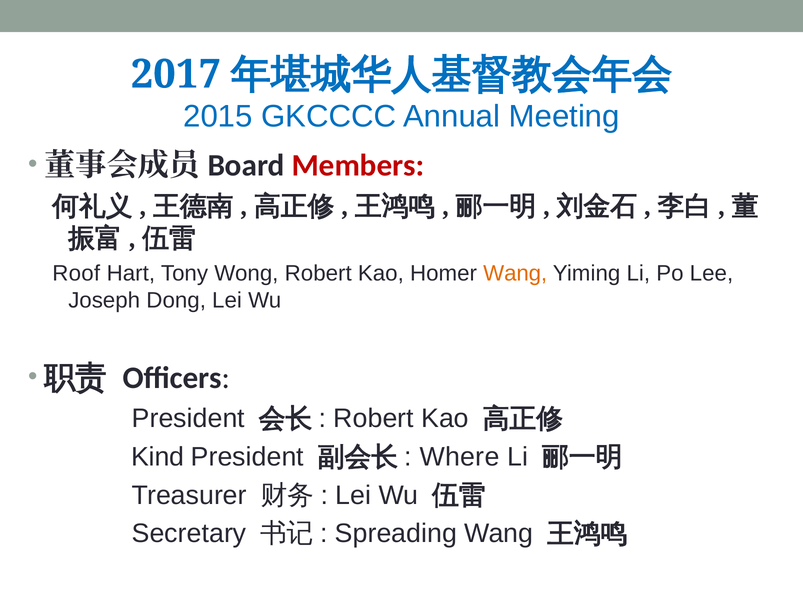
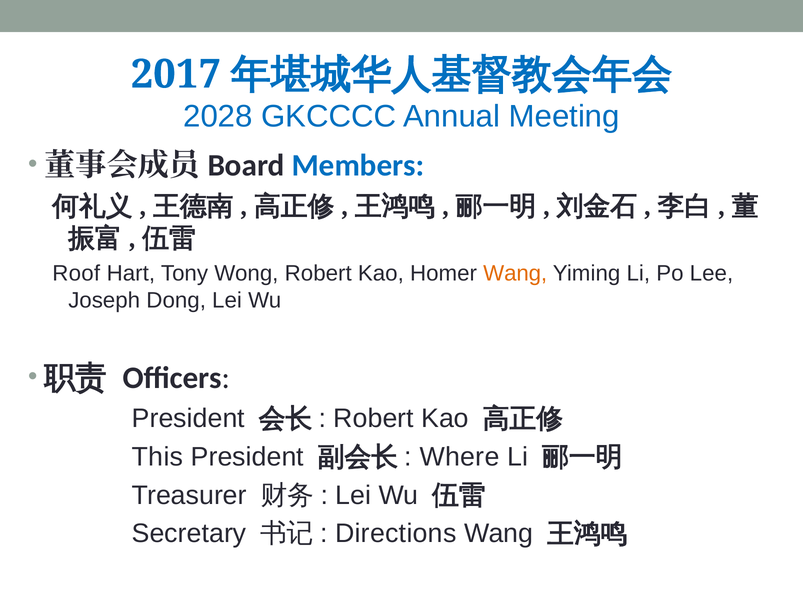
2015: 2015 -> 2028
Members colour: red -> blue
Kind: Kind -> This
Spreading: Spreading -> Directions
